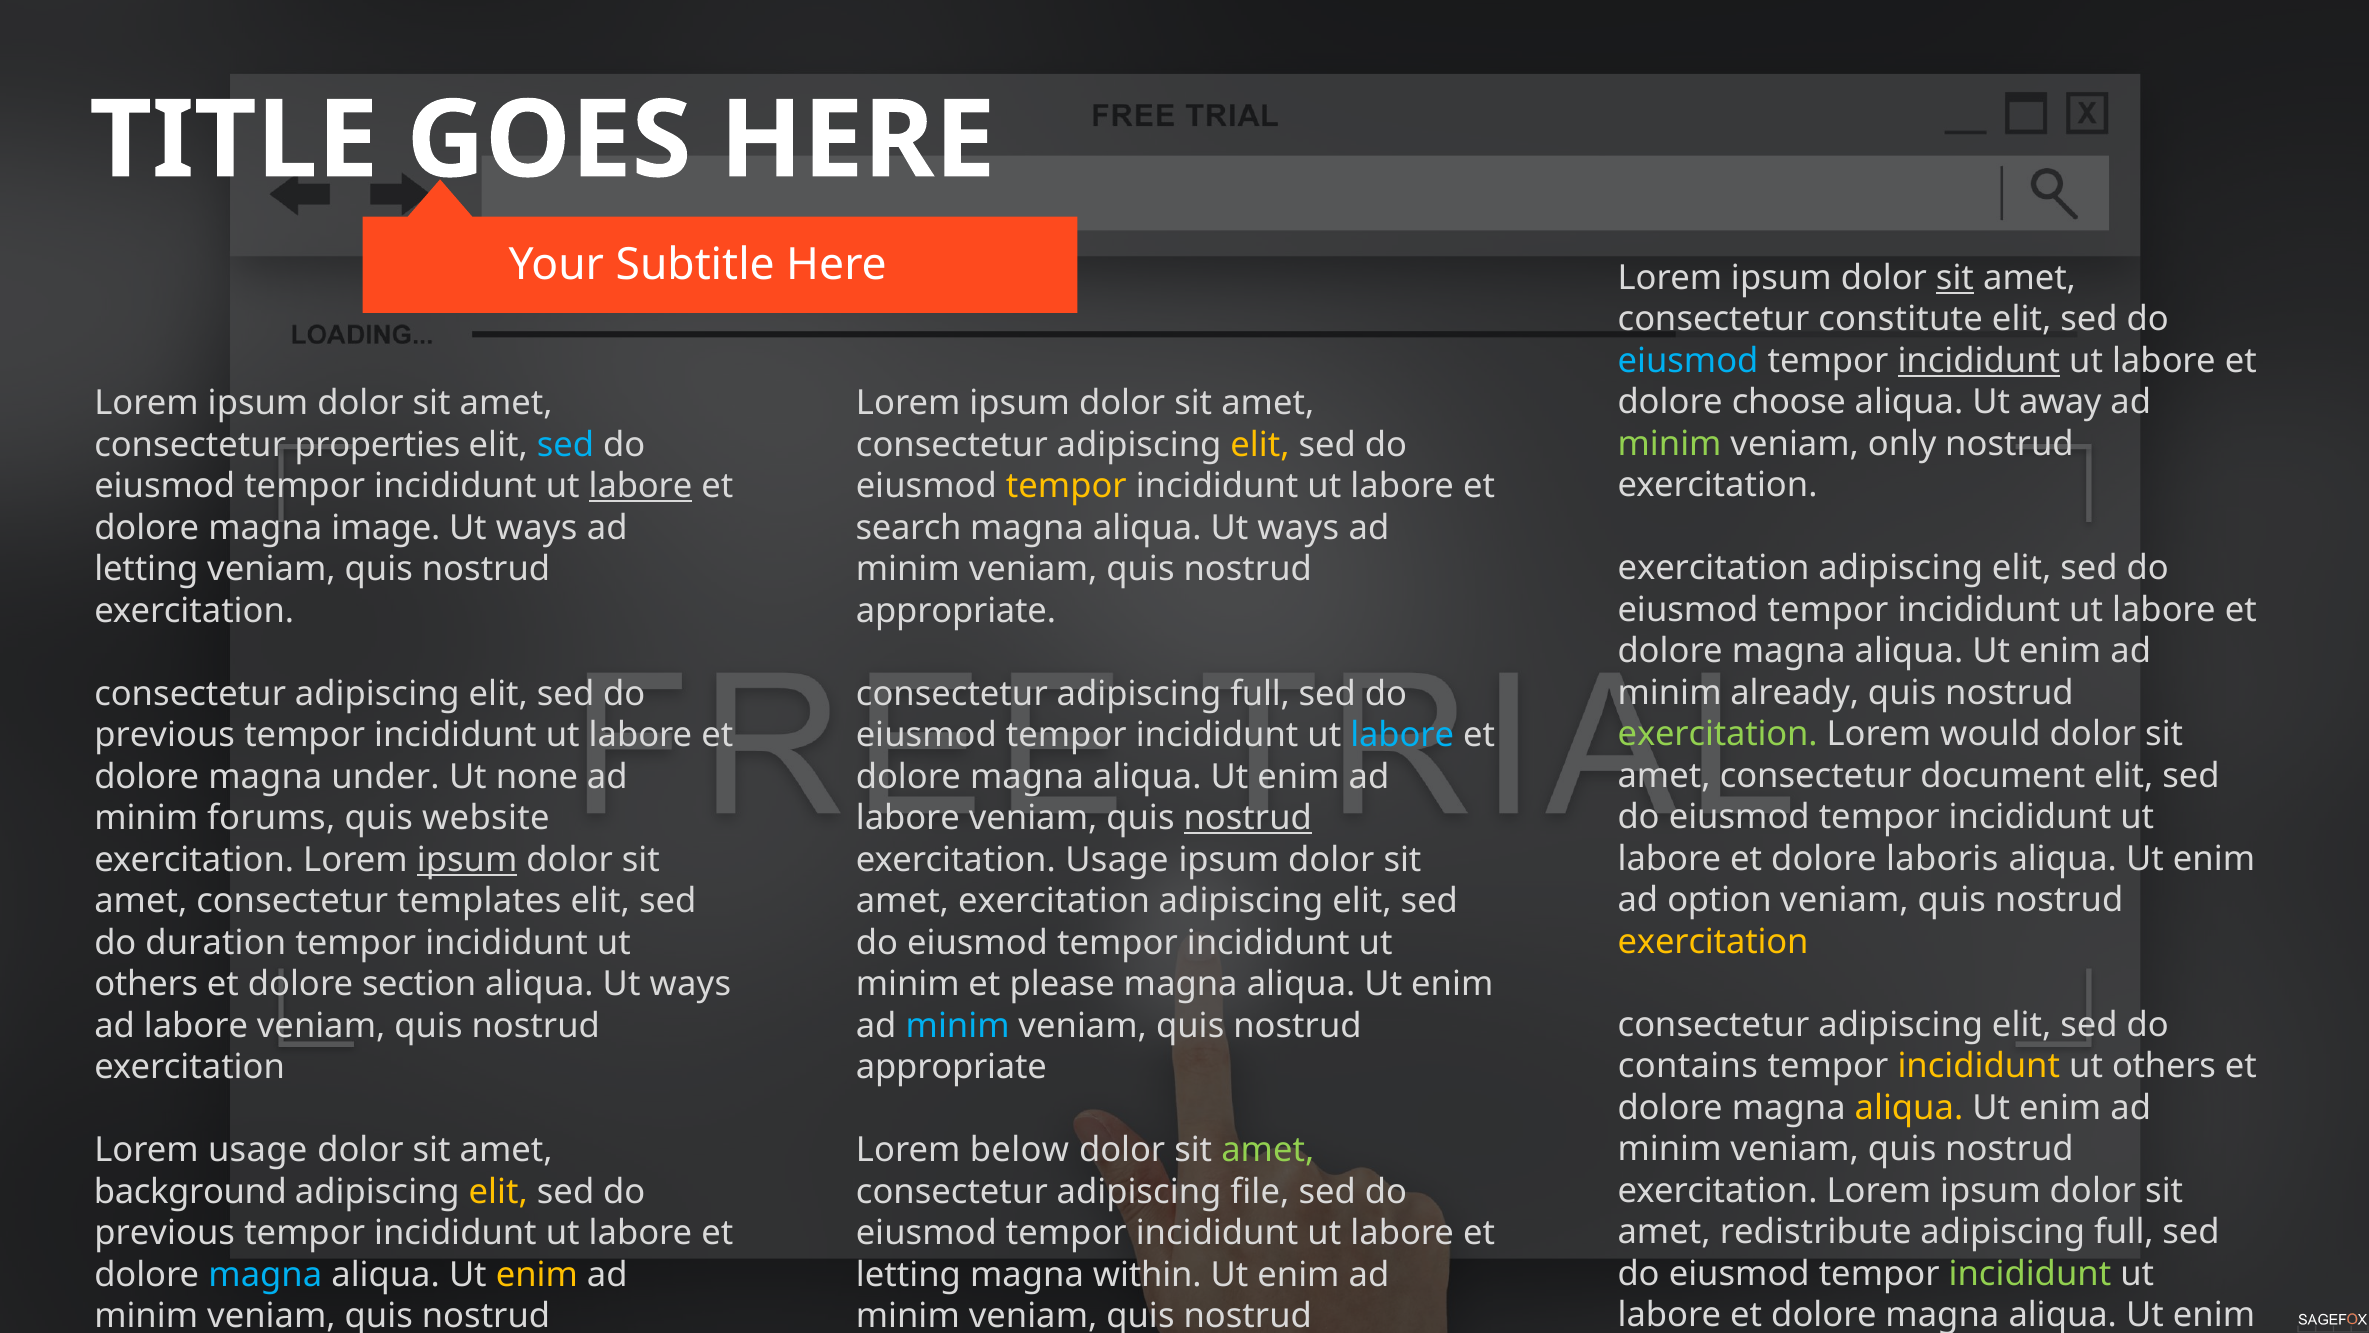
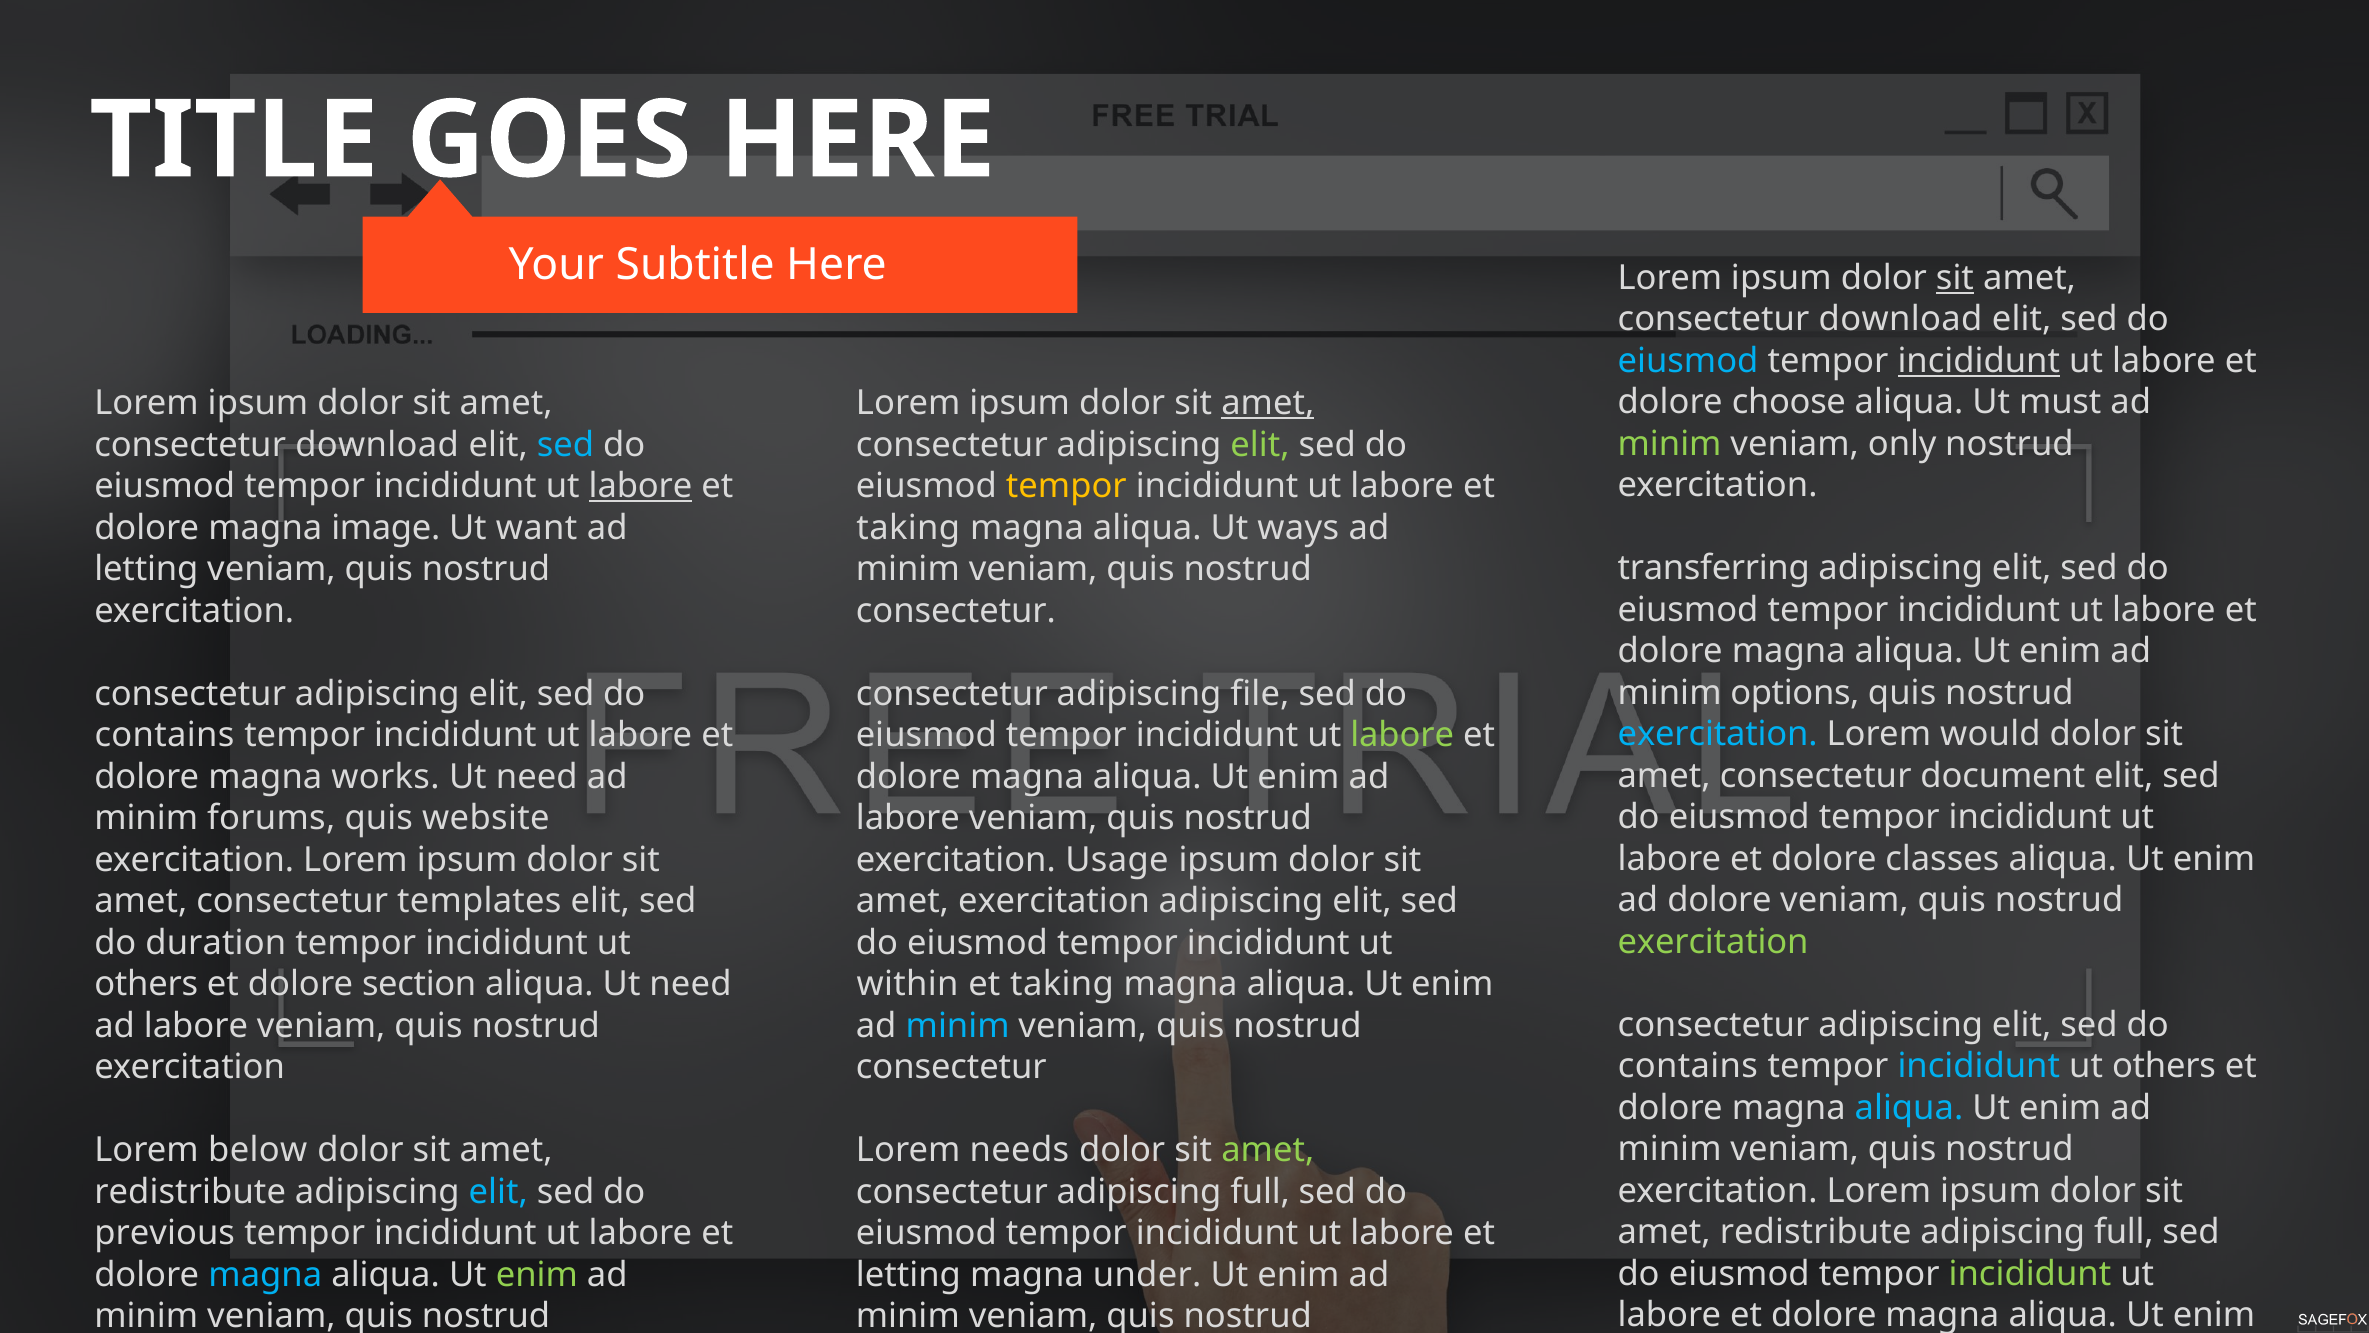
constitute at (1901, 319): constitute -> download
away: away -> must
amet at (1268, 403) underline: none -> present
properties at (377, 445): properties -> download
elit at (1260, 445) colour: yellow -> light green
ways at (537, 528): ways -> want
search at (909, 528): search -> taking
exercitation at (1714, 568): exercitation -> transferring
appropriate at (956, 611): appropriate -> consectetur
already: already -> options
consectetur adipiscing full: full -> file
exercitation at (1718, 734) colour: light green -> light blue
previous at (165, 735): previous -> contains
labore at (1402, 735) colour: light blue -> light green
under: under -> works
none at (537, 777): none -> need
nostrud at (1248, 818) underline: present -> none
laboris: laboris -> classes
ipsum at (467, 860) underline: present -> none
ad option: option -> dolore
exercitation at (1713, 941) colour: yellow -> light green
ways at (690, 984): ways -> need
minim at (908, 984): minim -> within
please at (1062, 984): please -> taking
incididunt at (1979, 1066) colour: yellow -> light blue
appropriate at (951, 1067): appropriate -> consectetur
aliqua at (1909, 1107) colour: yellow -> light blue
Lorem usage: usage -> below
below: below -> needs
background at (190, 1192): background -> redistribute
elit at (498, 1192) colour: yellow -> light blue
consectetur adipiscing file: file -> full
enim at (537, 1274) colour: yellow -> light green
within: within -> under
